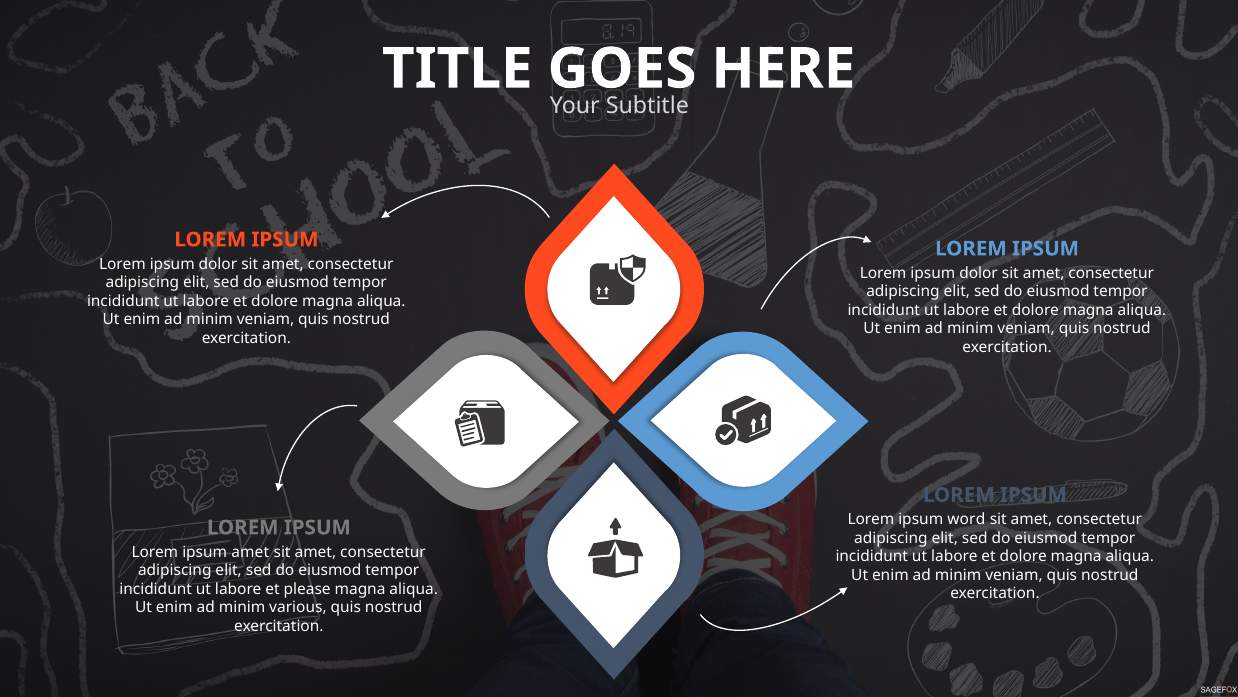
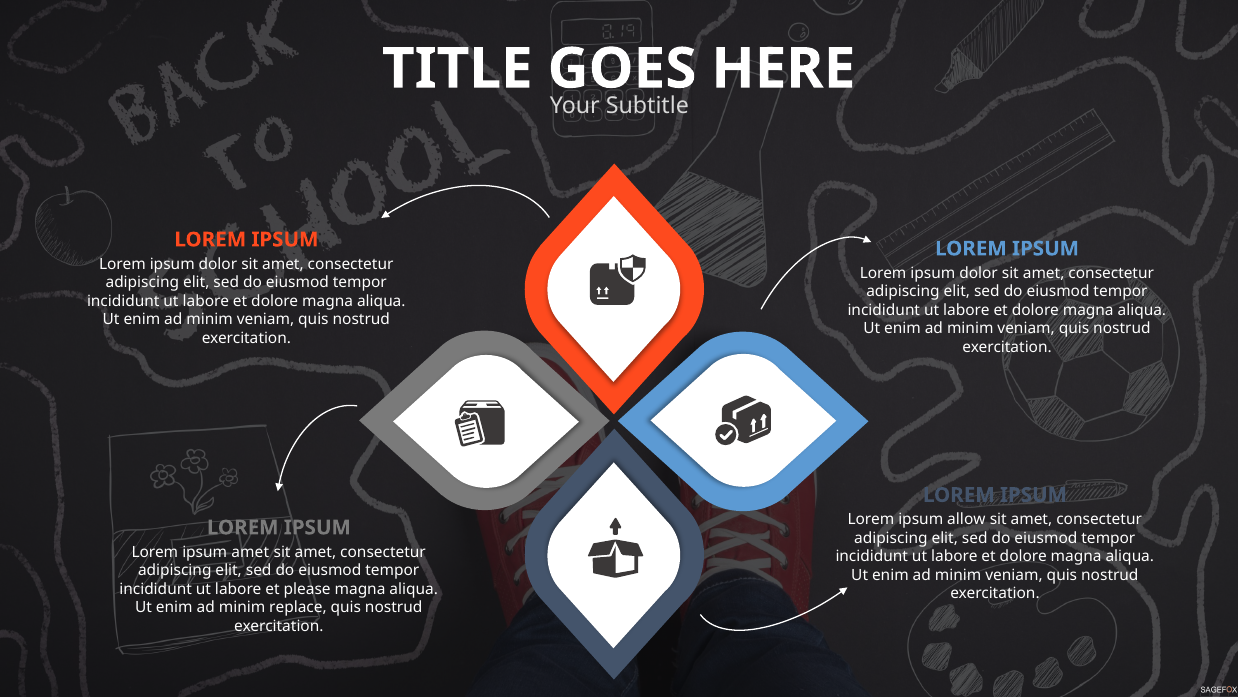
word: word -> allow
various: various -> replace
